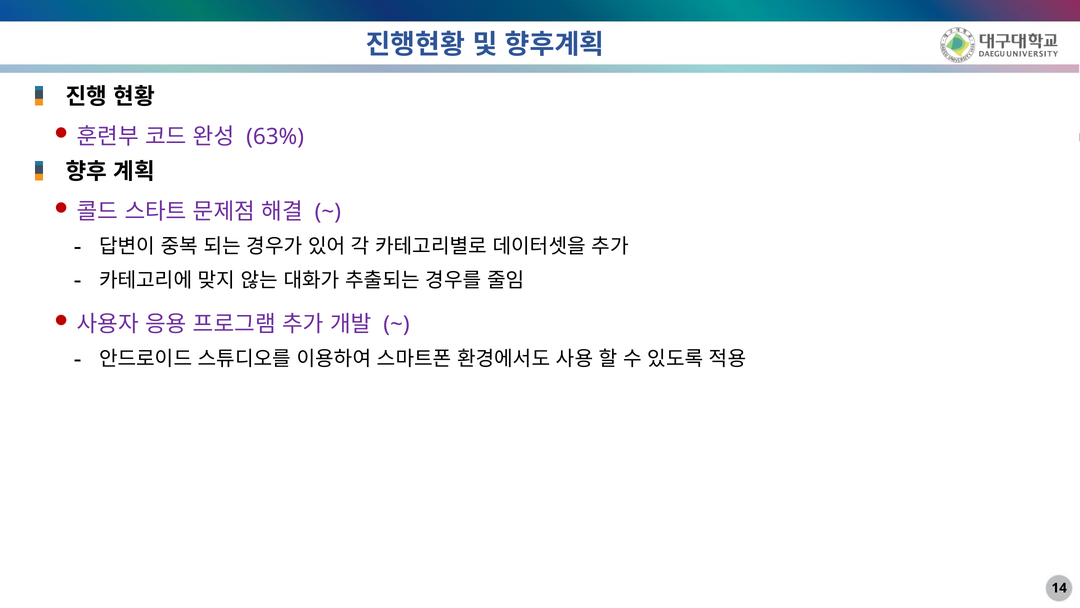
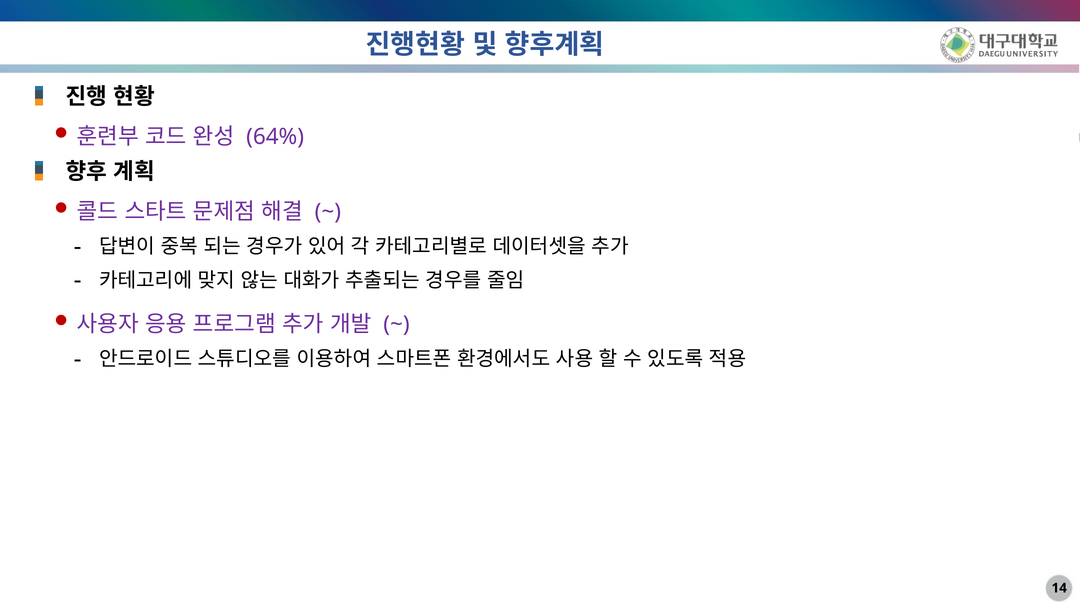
63%: 63% -> 64%
